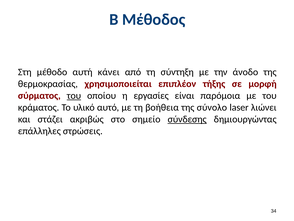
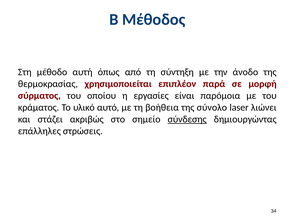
κάνει: κάνει -> όπως
τήξης: τήξης -> παρά
του at (74, 96) underline: present -> none
